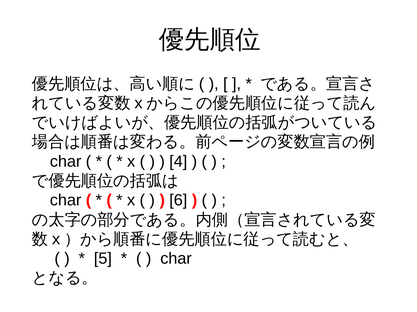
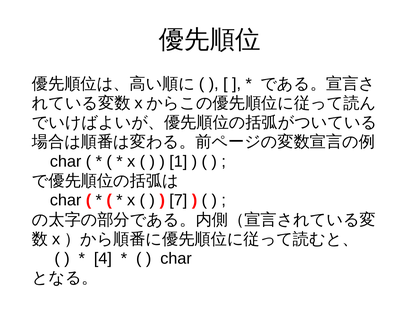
4: 4 -> 1
6: 6 -> 7
5: 5 -> 4
